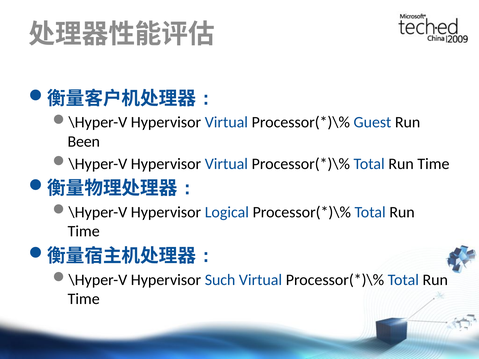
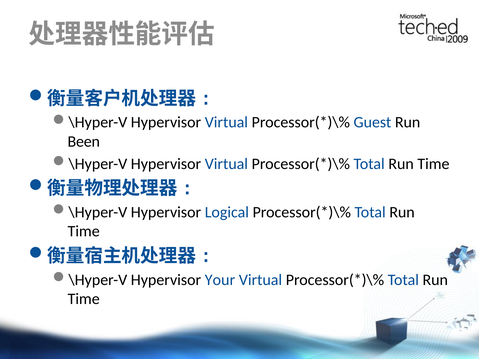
Such: Such -> Your
